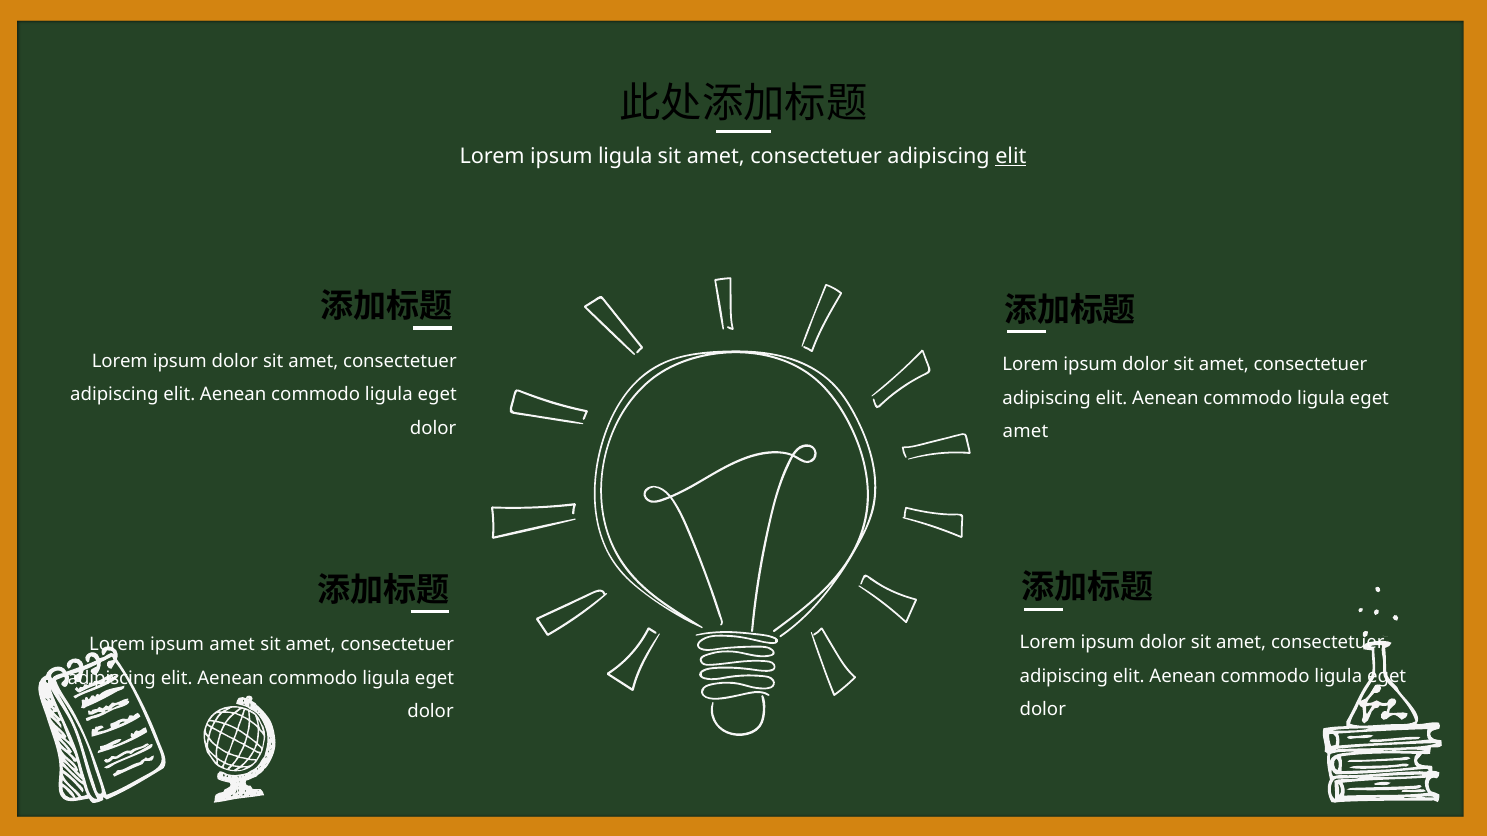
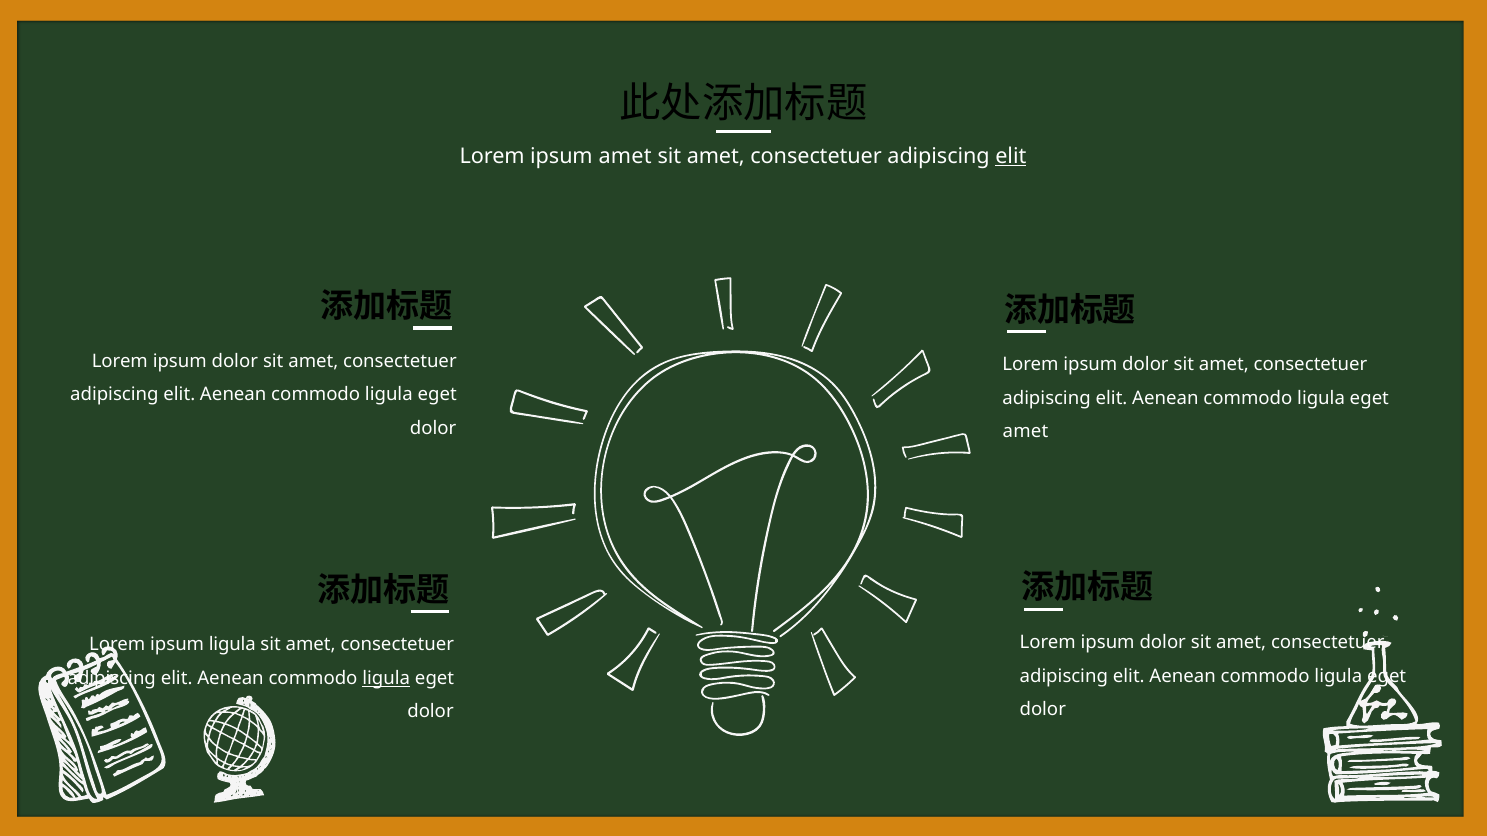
ipsum ligula: ligula -> amet
ipsum amet: amet -> ligula
ligula at (386, 679) underline: none -> present
